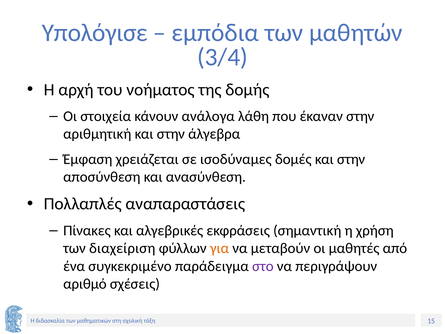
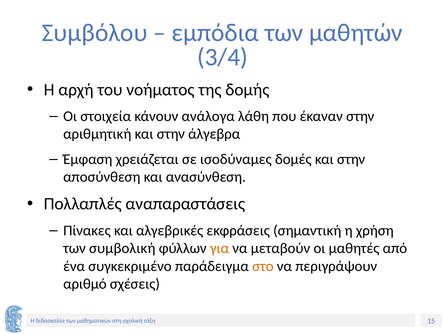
Υπολόγισε: Υπολόγισε -> Συμβόλου
διαχείριση: διαχείριση -> συμβολική
στο colour: purple -> orange
